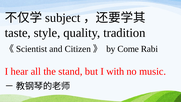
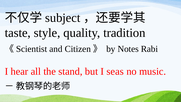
Come: Come -> Notes
with: with -> seas
